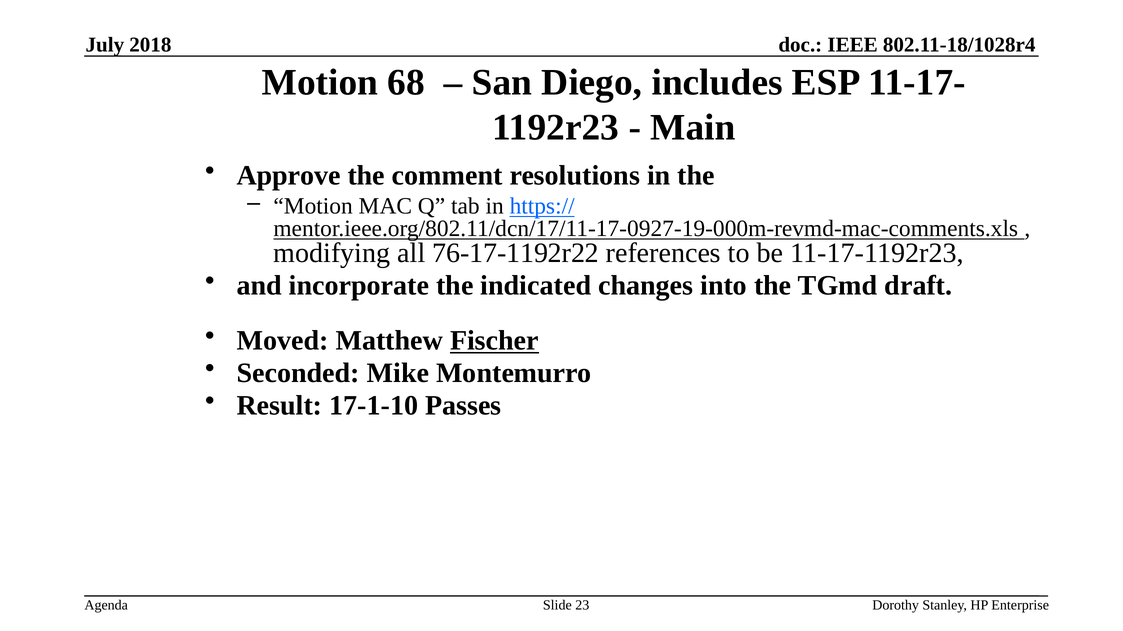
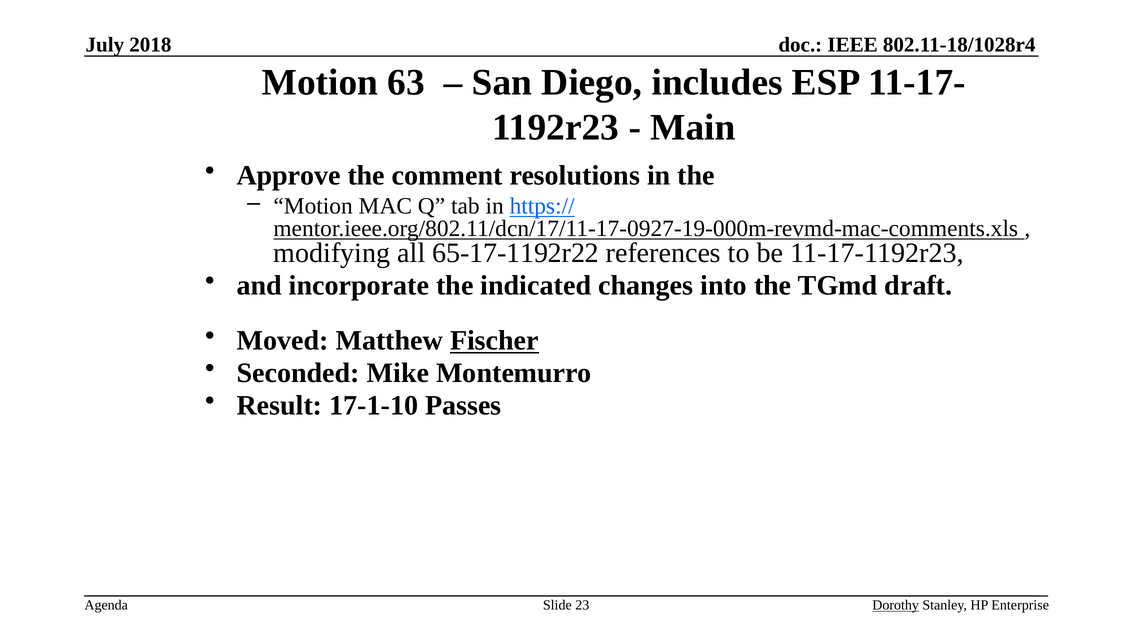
68: 68 -> 63
76-17-1192r22: 76-17-1192r22 -> 65-17-1192r22
Dorothy underline: none -> present
